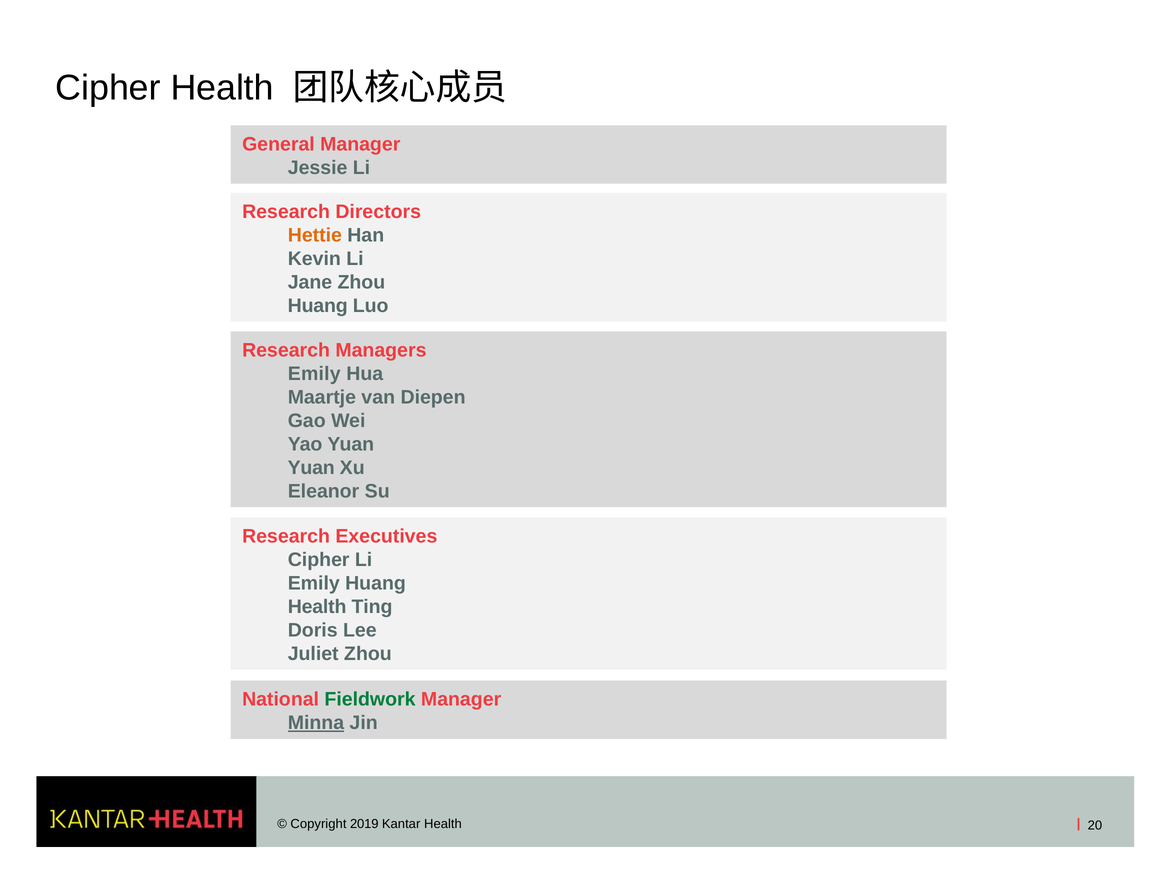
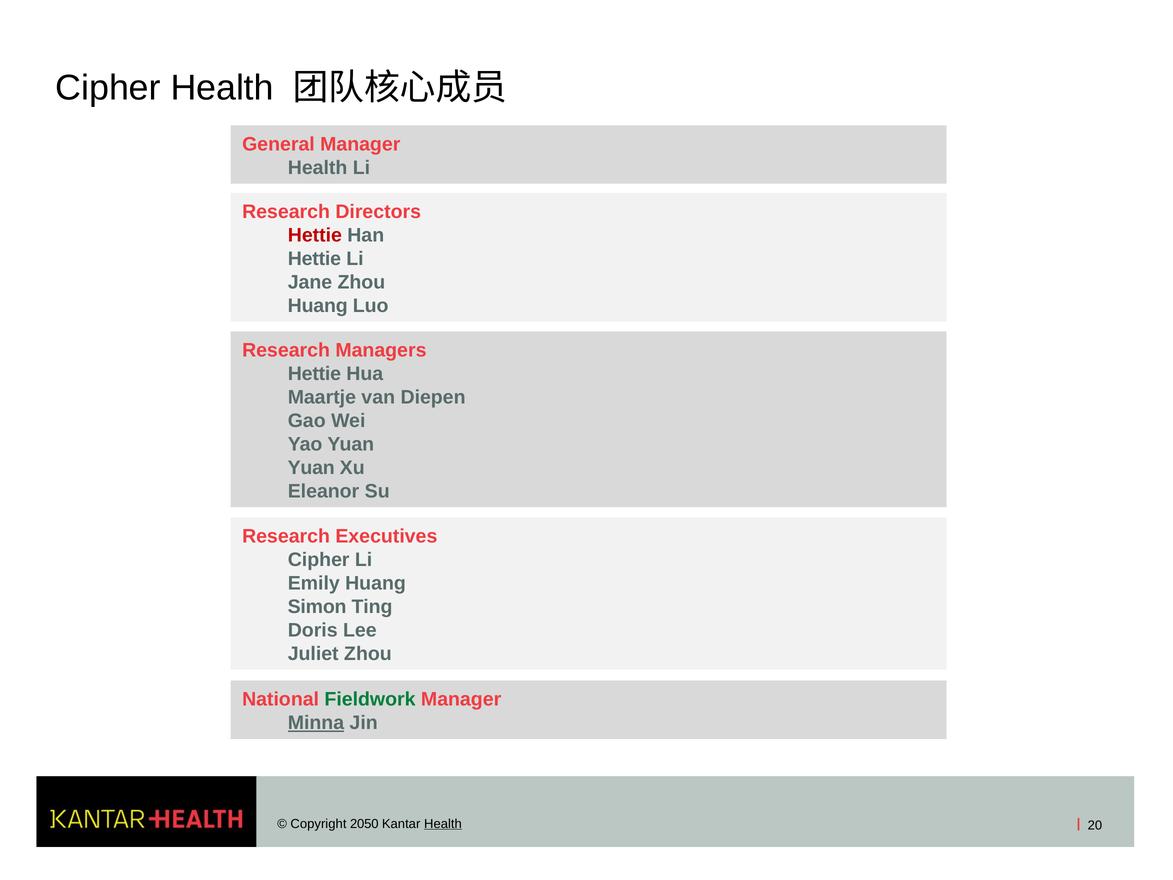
Jessie at (318, 168): Jessie -> Health
Hettie at (315, 235) colour: orange -> red
Kevin at (314, 259): Kevin -> Hettie
Emily at (314, 374): Emily -> Hettie
Health at (317, 607): Health -> Simon
2019: 2019 -> 2050
Health at (443, 823) underline: none -> present
